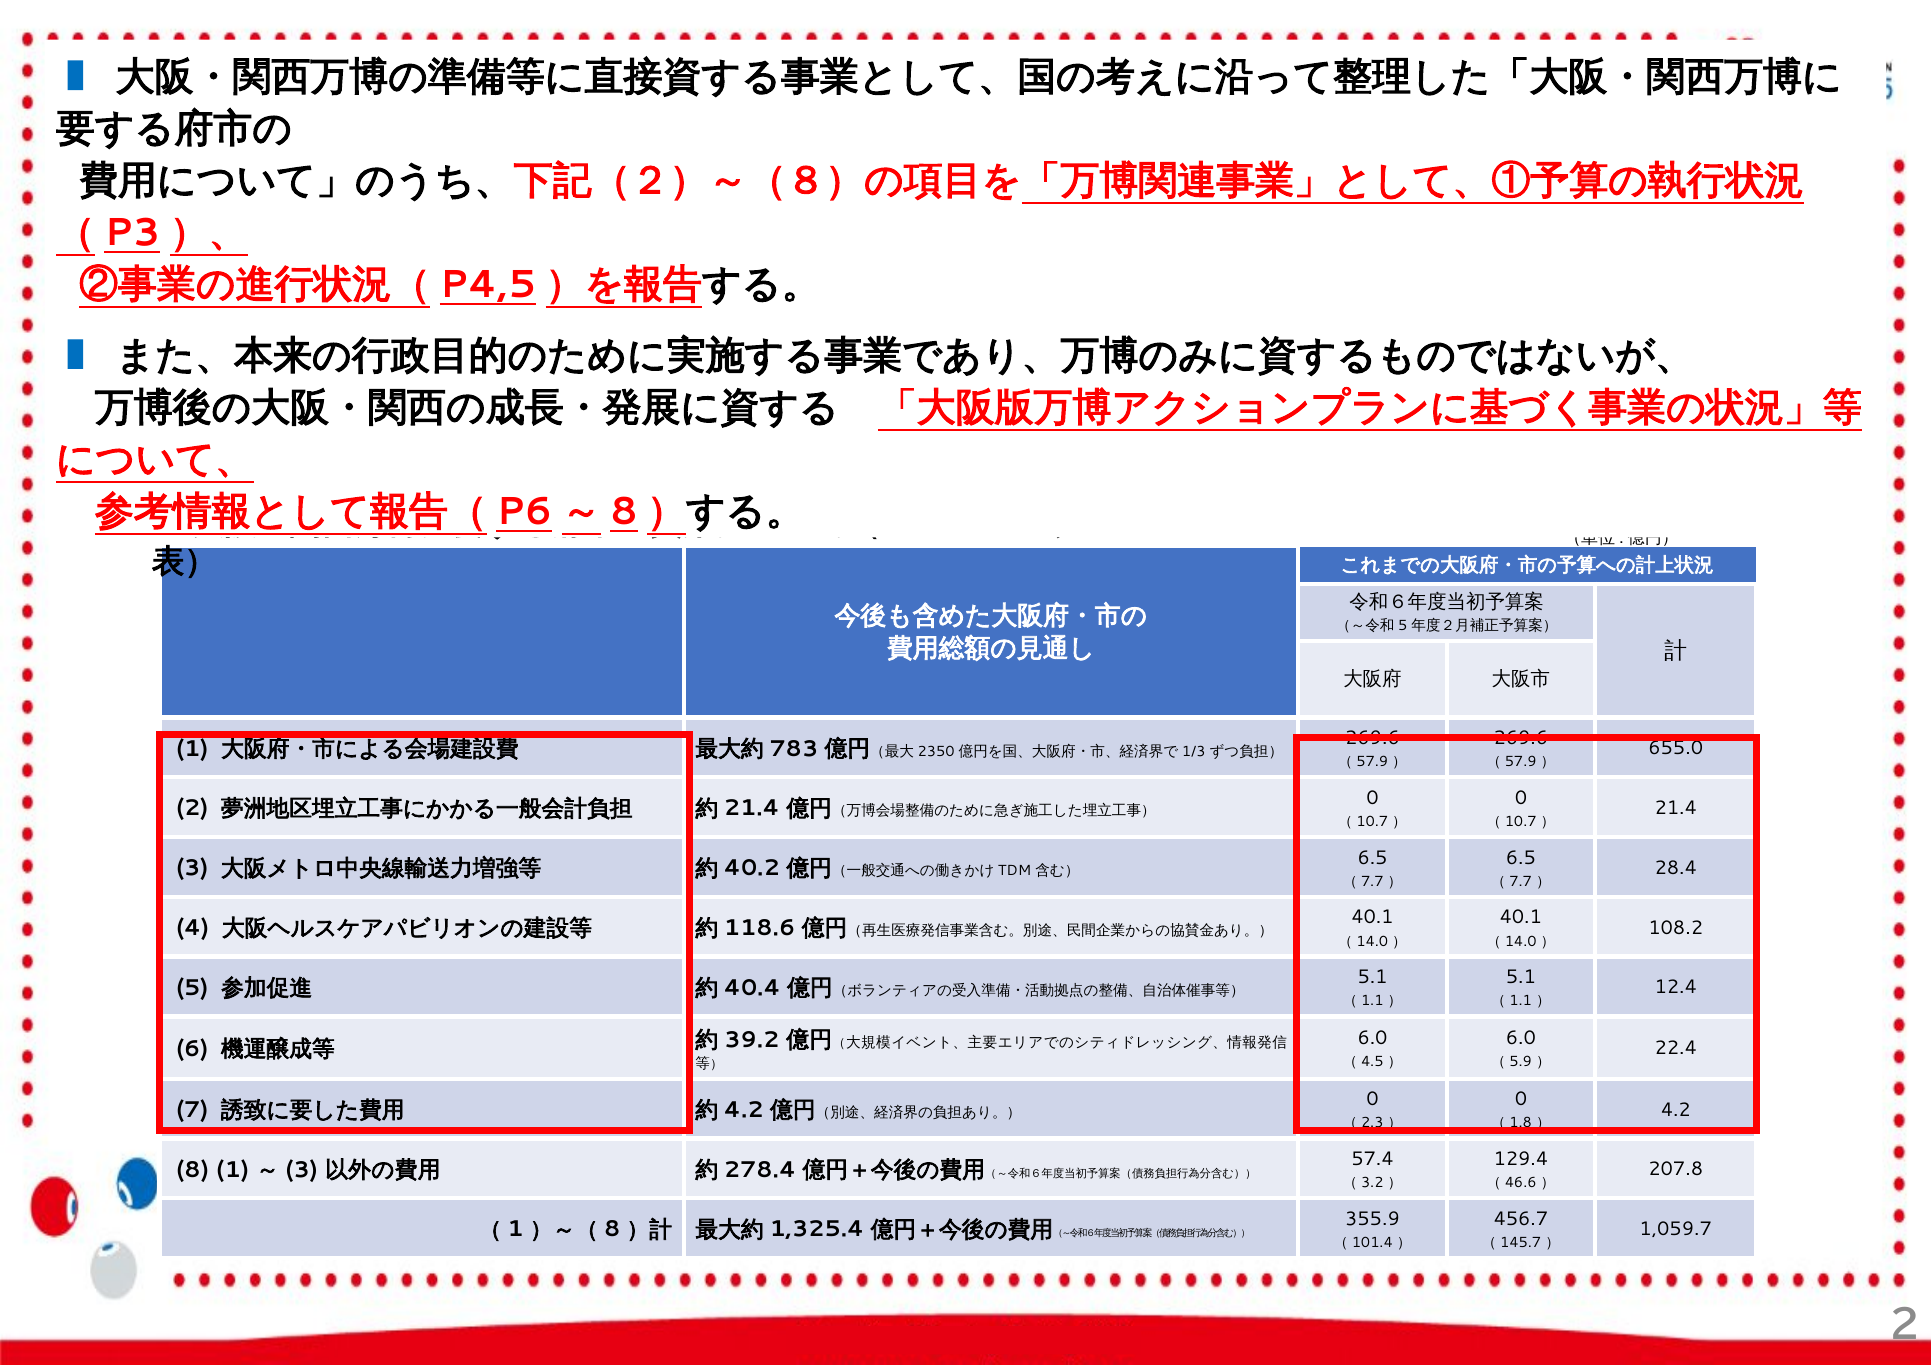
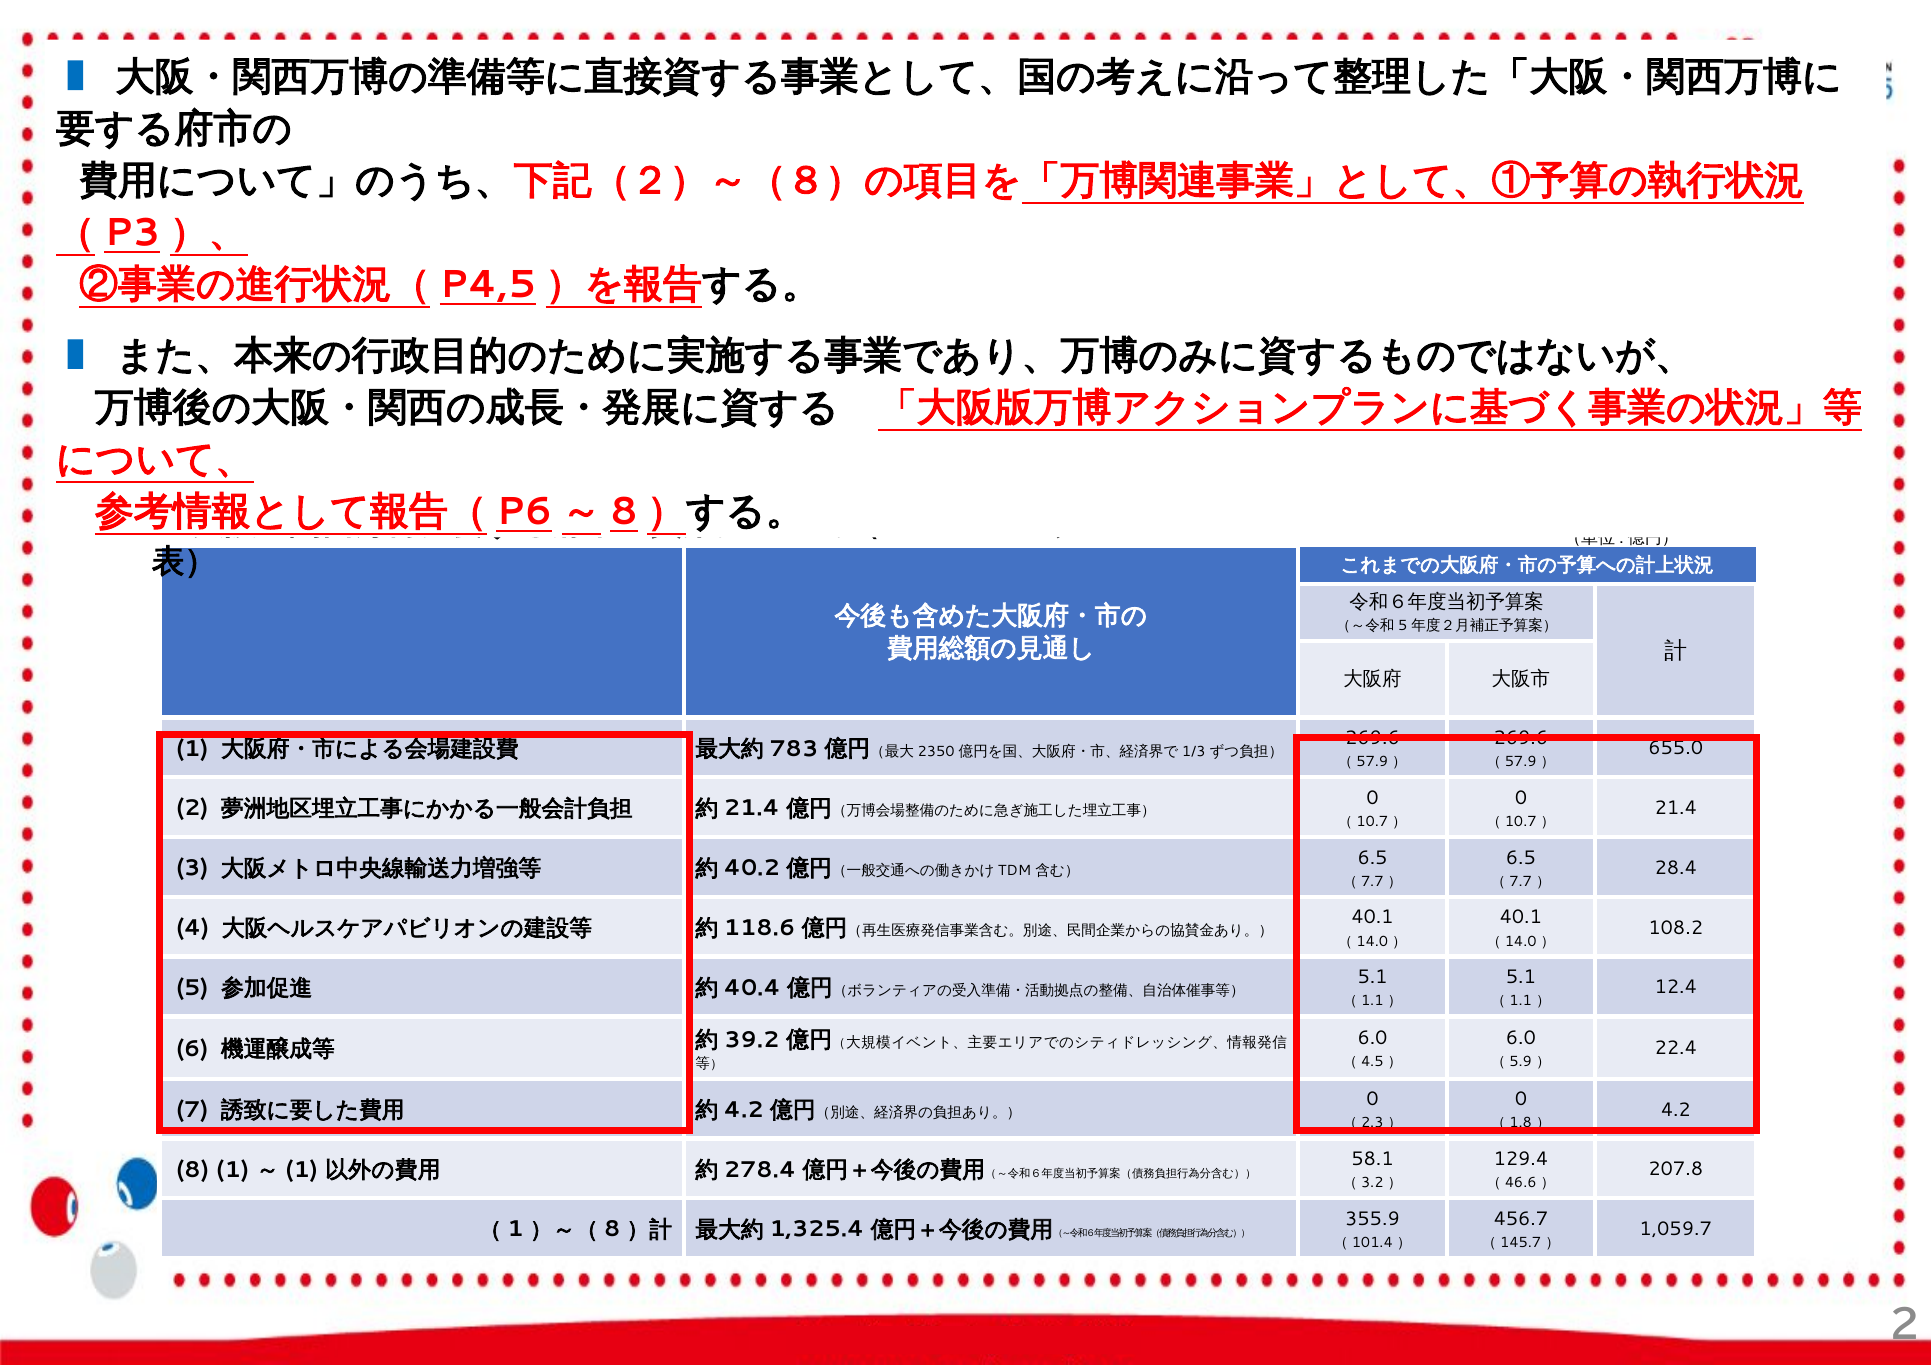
57.4: 57.4 -> 58.1
3 at (302, 1170): 3 -> 1
